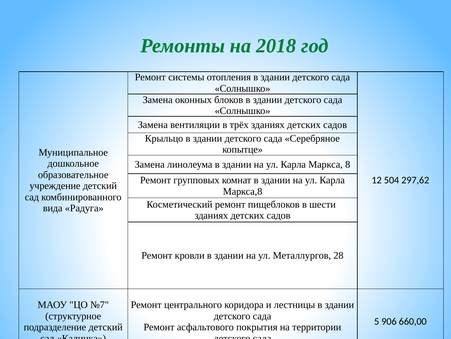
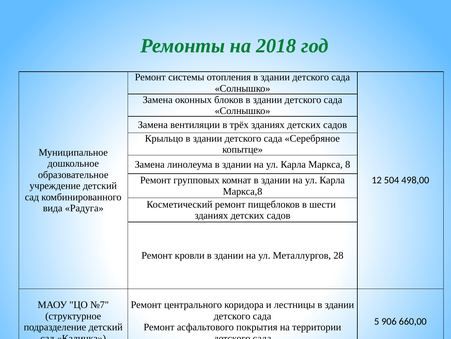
297,62: 297,62 -> 498,00
